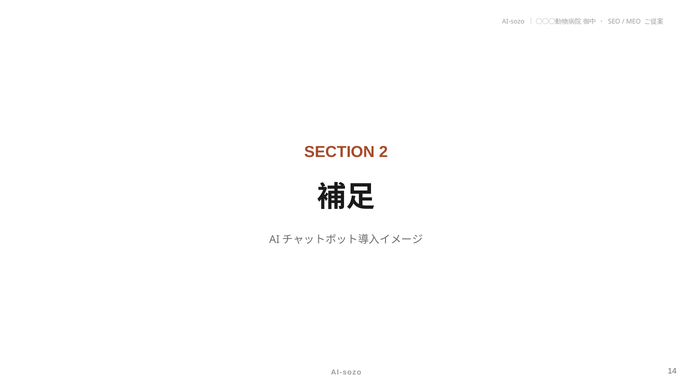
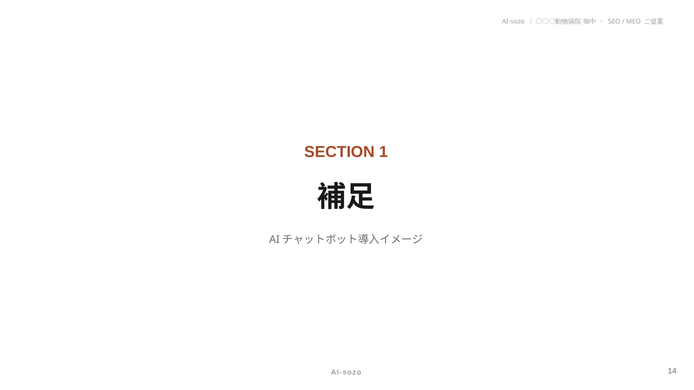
2: 2 -> 1
